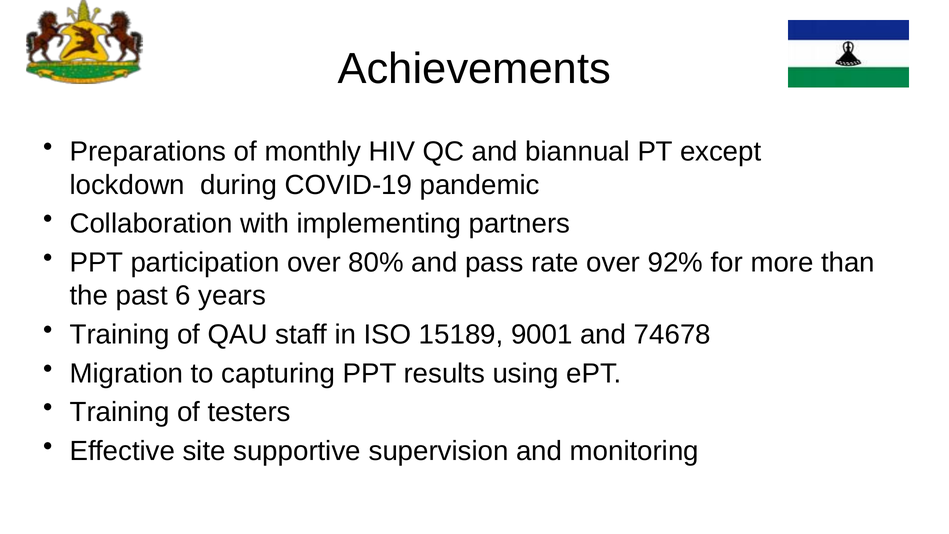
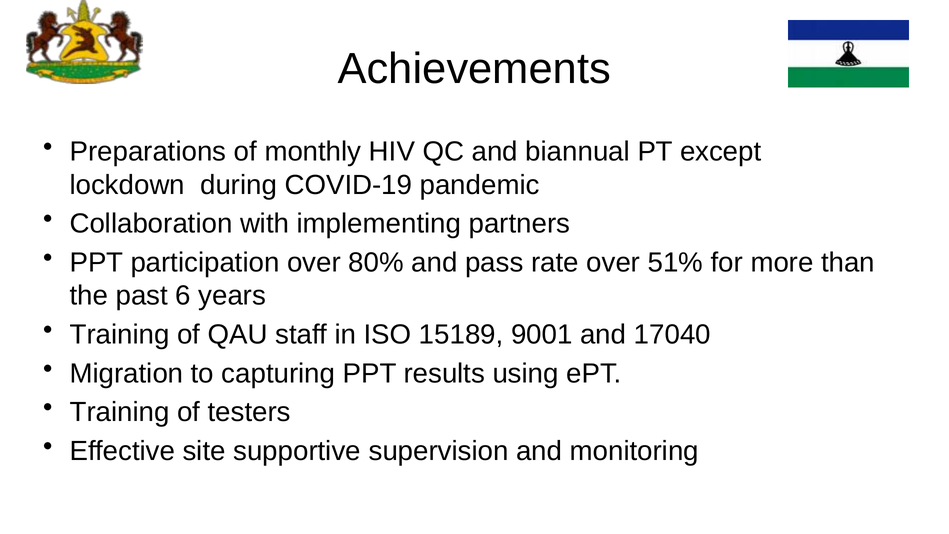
92%: 92% -> 51%
74678: 74678 -> 17040
